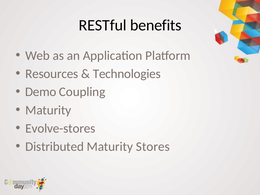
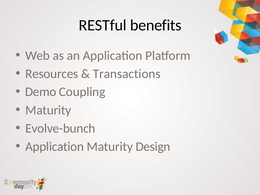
Technologies: Technologies -> Transactions
Evolve-stores: Evolve-stores -> Evolve-bunch
Distributed at (55, 147): Distributed -> Application
Stores: Stores -> Design
